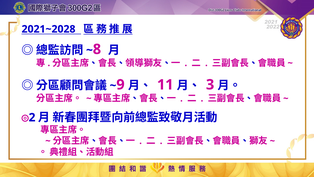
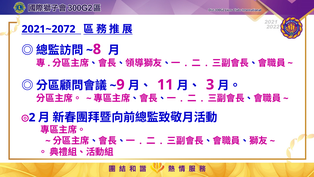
2021~2028: 2021~2028 -> 2021~2072
